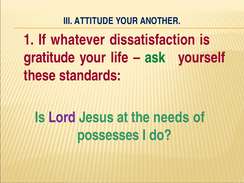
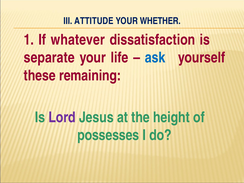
ANOTHER: ANOTHER -> WHETHER
gratitude: gratitude -> separate
ask colour: green -> blue
standards: standards -> remaining
needs: needs -> height
